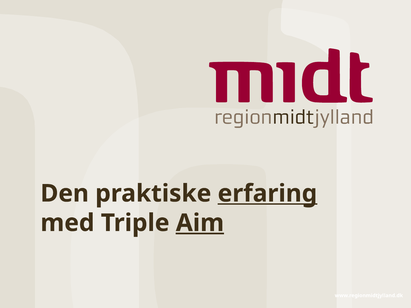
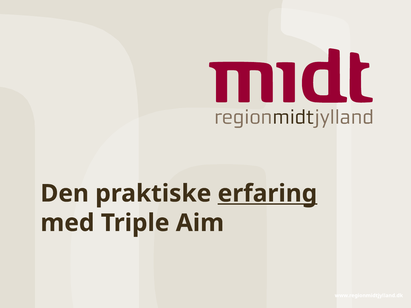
Aim underline: present -> none
